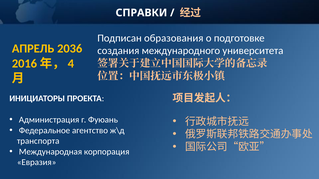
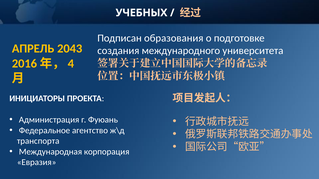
СПРАВКИ: СПРАВКИ -> УЧЕБНЫХ
2036: 2036 -> 2043
